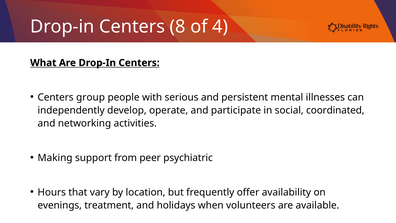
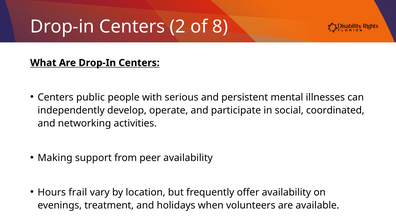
8: 8 -> 2
4: 4 -> 8
group: group -> public
peer psychiatric: psychiatric -> availability
that: that -> frail
